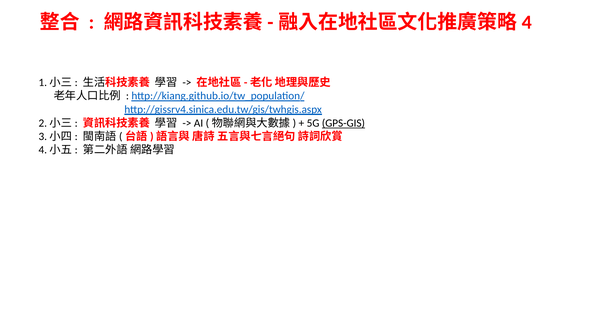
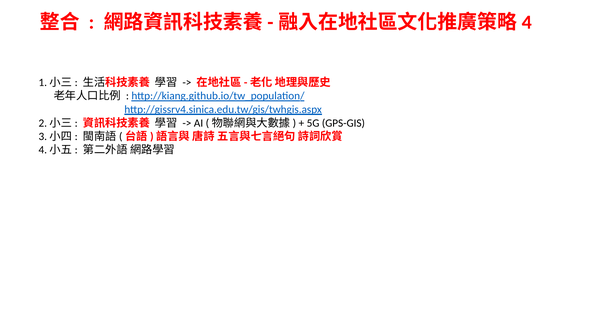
GPS-GIS underline: present -> none
